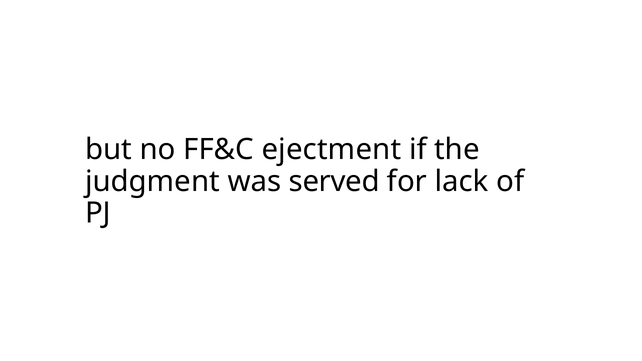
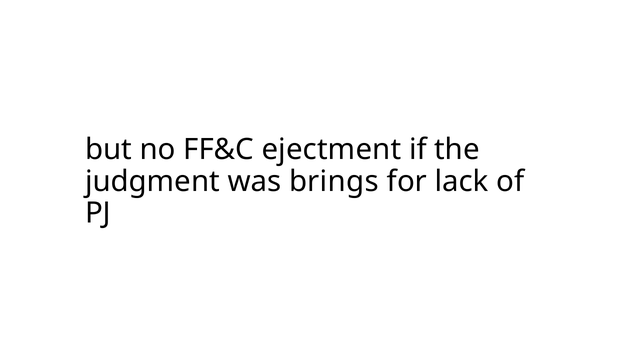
served: served -> brings
